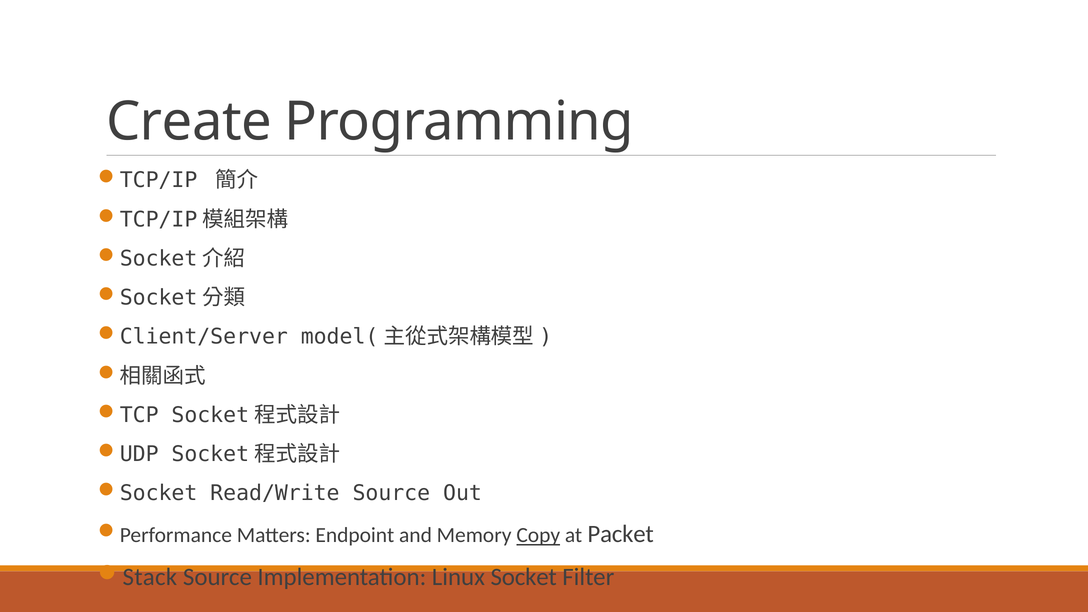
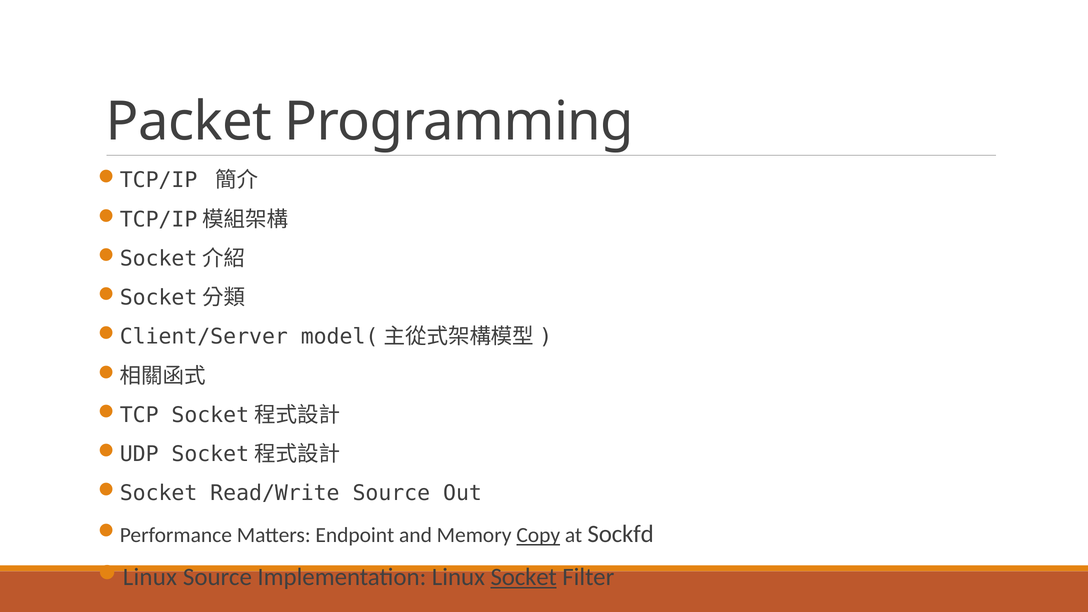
Create: Create -> Packet
Packet: Packet -> Sockfd
Stack at (150, 577): Stack -> Linux
Socket underline: none -> present
